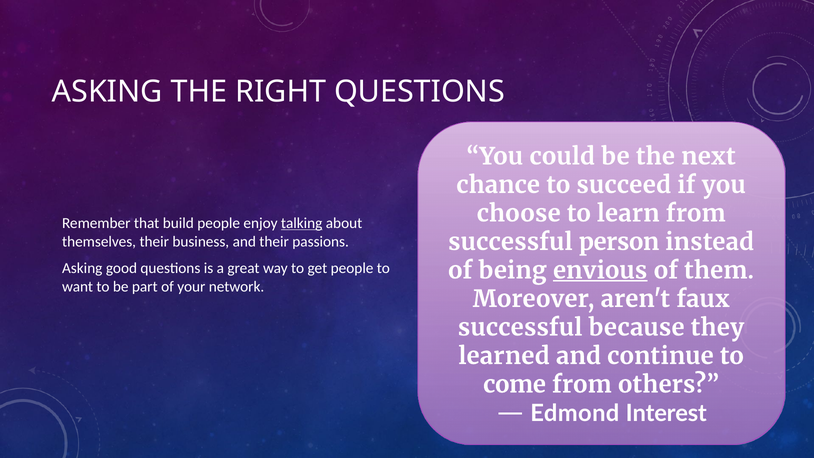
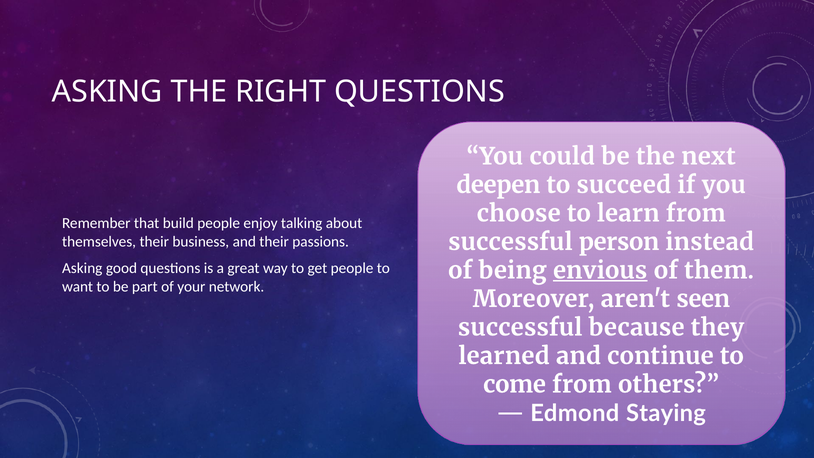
chance: chance -> deepen
talking underline: present -> none
faux: faux -> seen
Interest: Interest -> Staying
